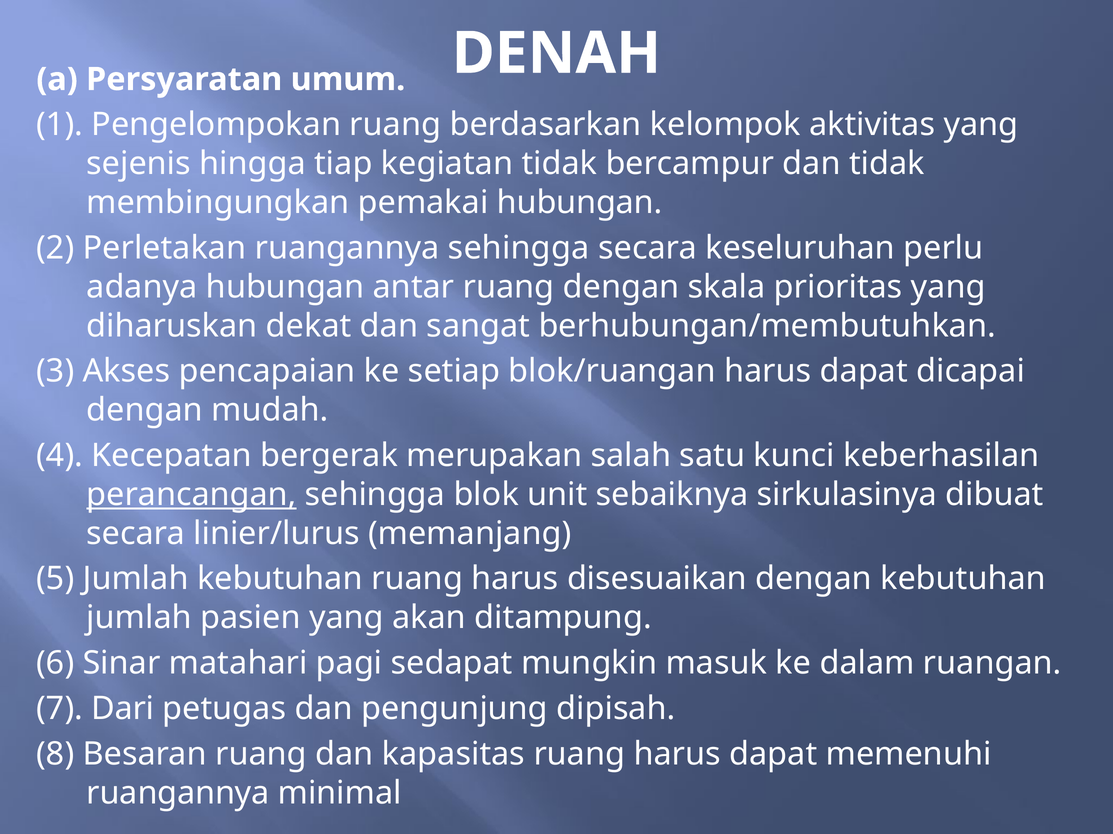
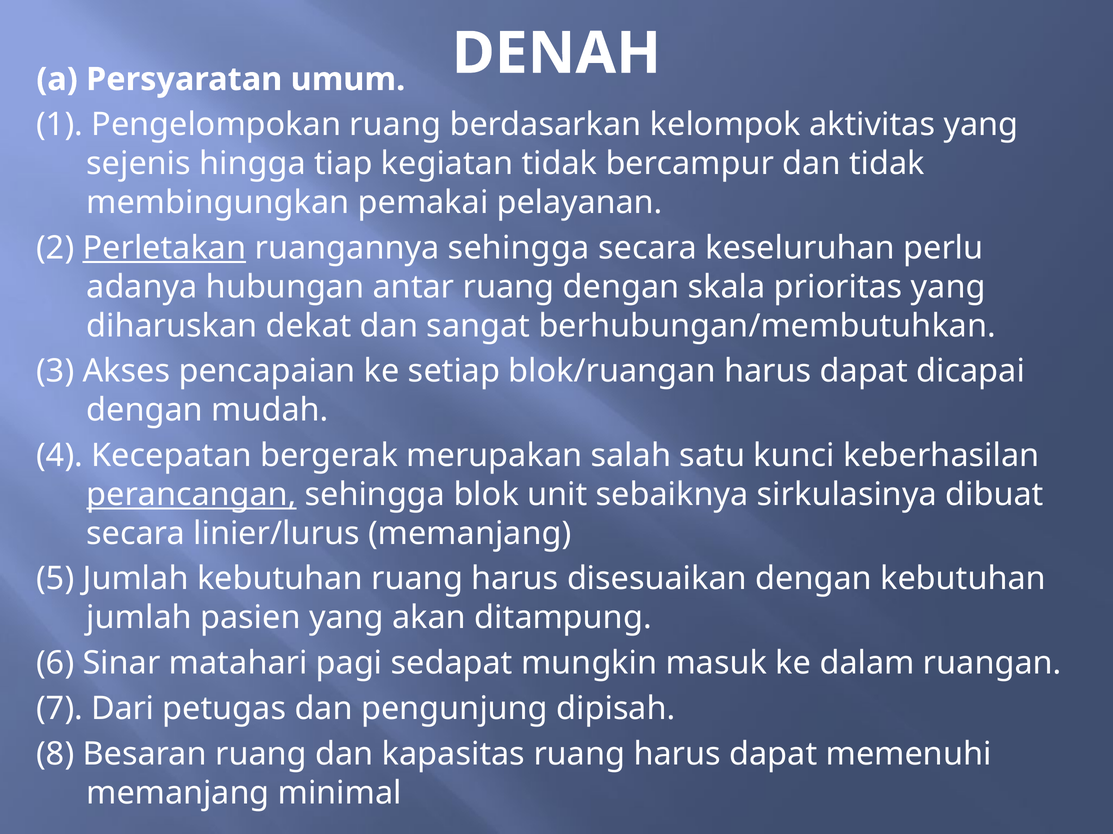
pemakai hubungan: hubungan -> pelayanan
Perletakan underline: none -> present
ruangannya at (178, 794): ruangannya -> memanjang
